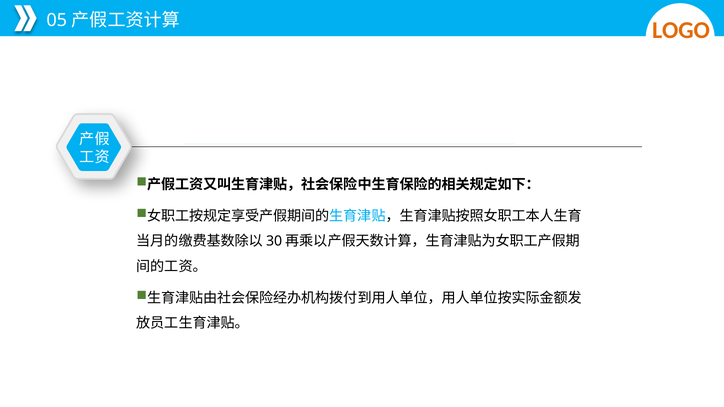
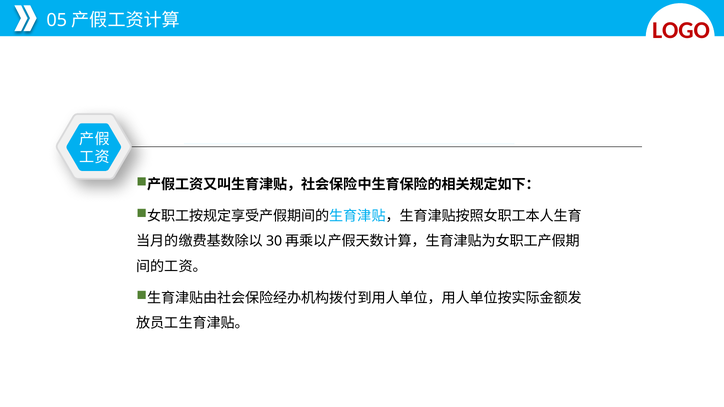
LOGO colour: orange -> red
